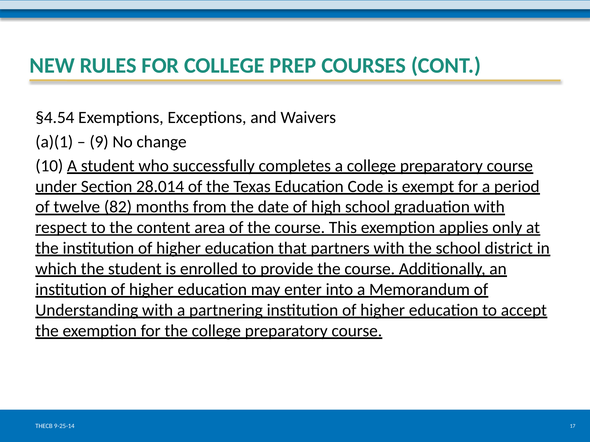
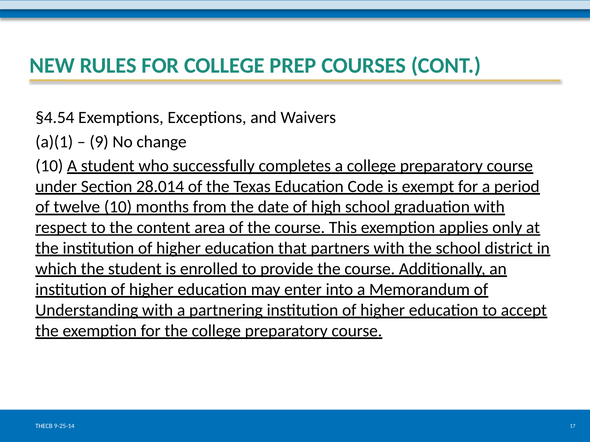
twelve 82: 82 -> 10
